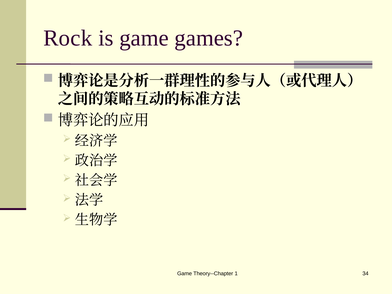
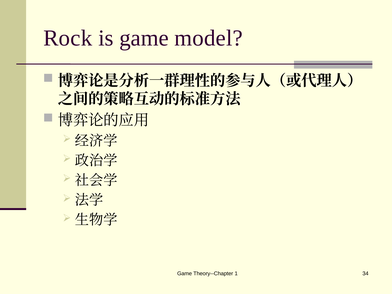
games: games -> model
